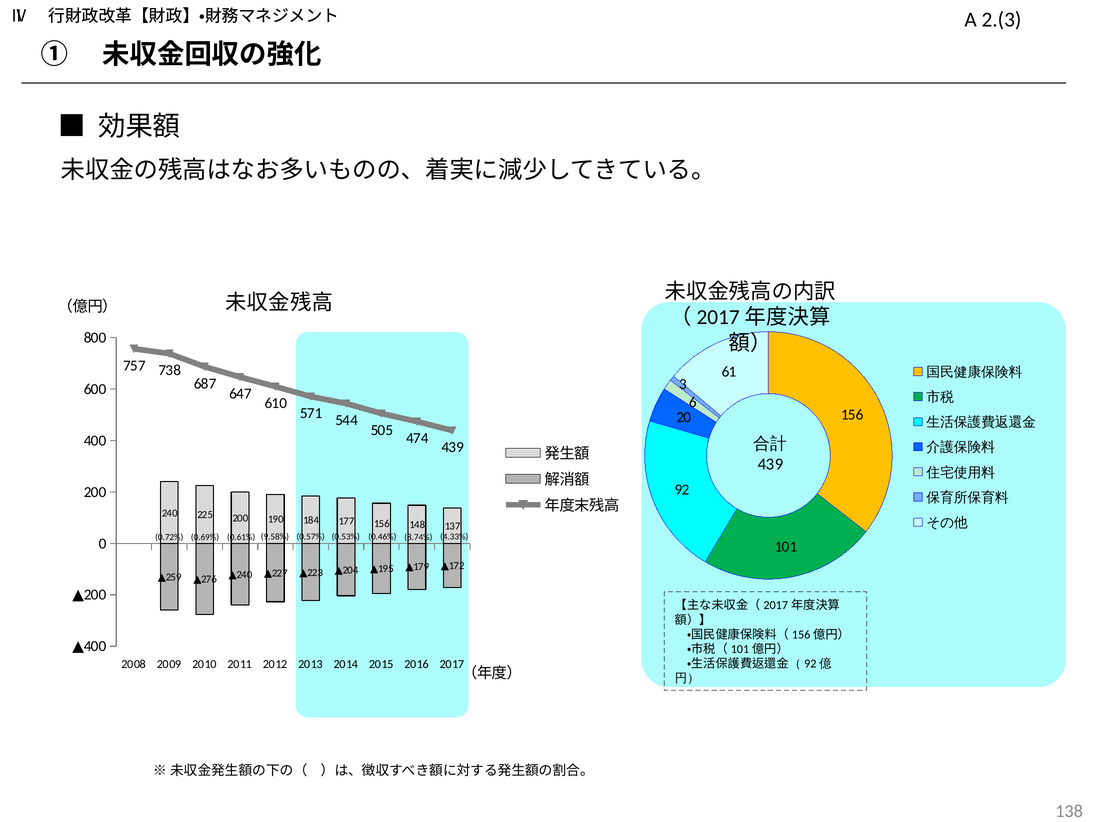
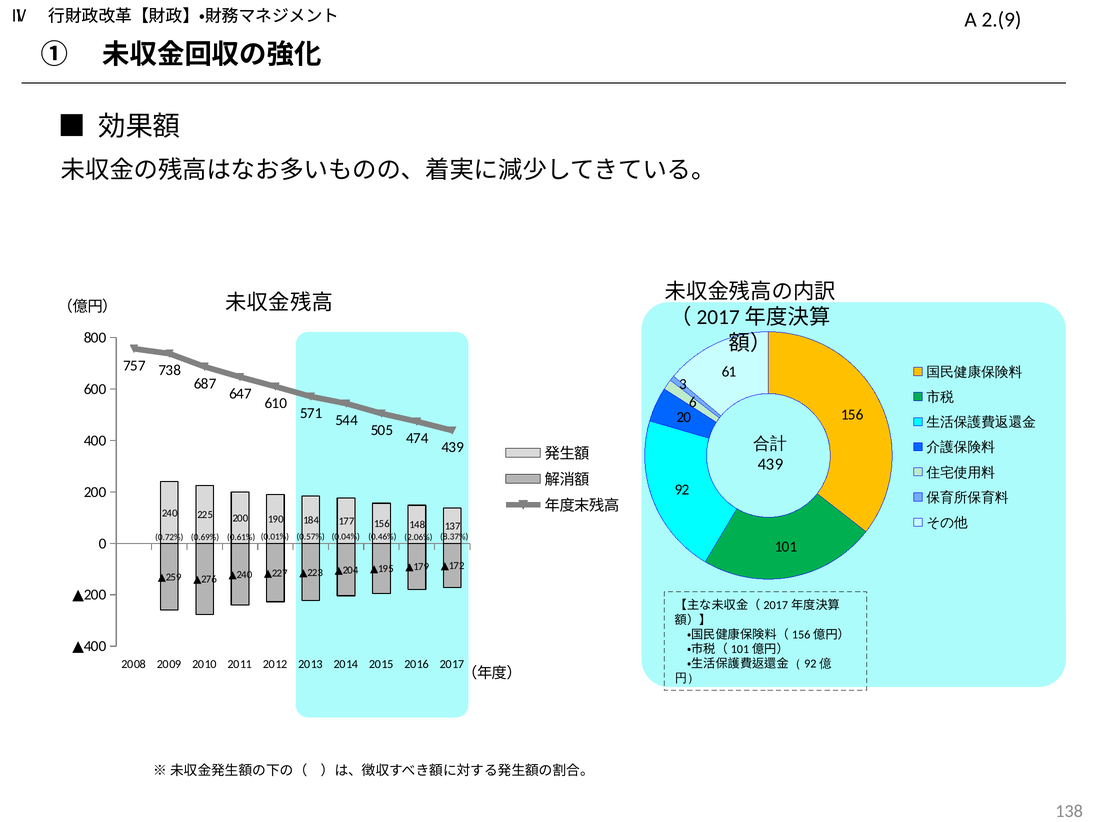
2.(3: 2.(3 -> 2.(9
4.33%: 4.33% -> 8.37%
0.53%: 0.53% -> 0.04%
8.74%: 8.74% -> 2.06%
9.58%: 9.58% -> 0.01%
